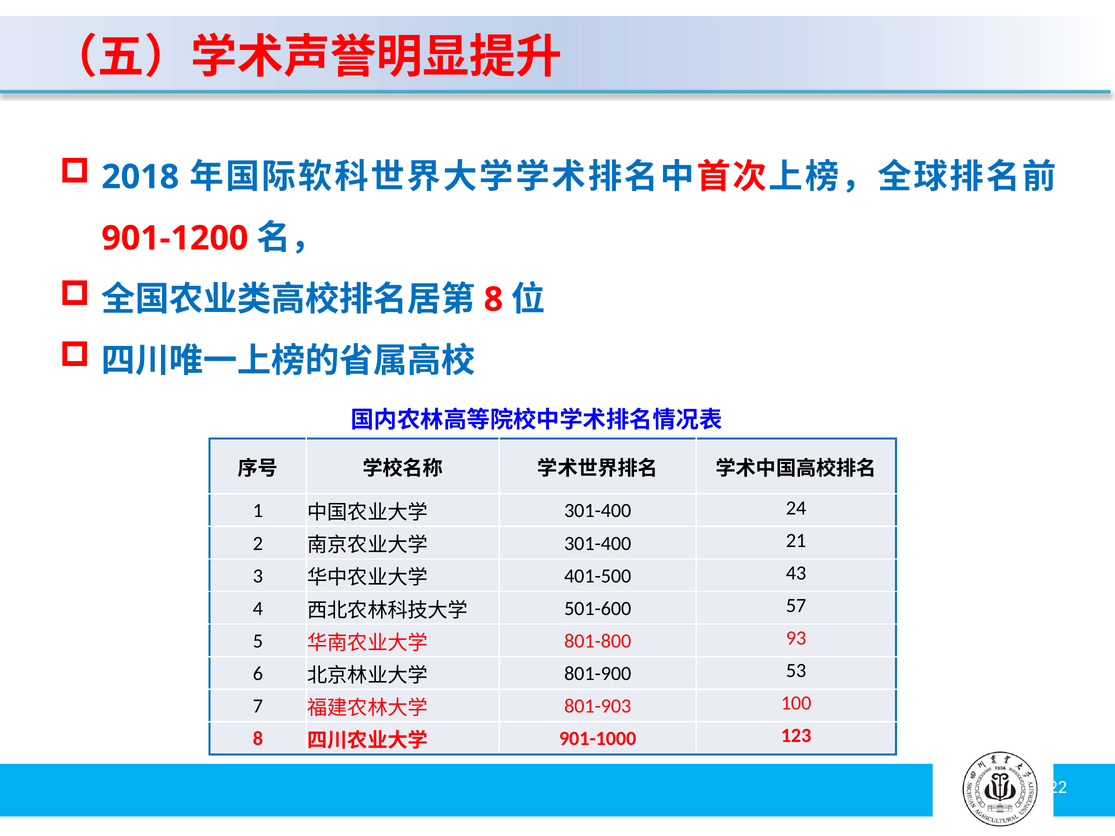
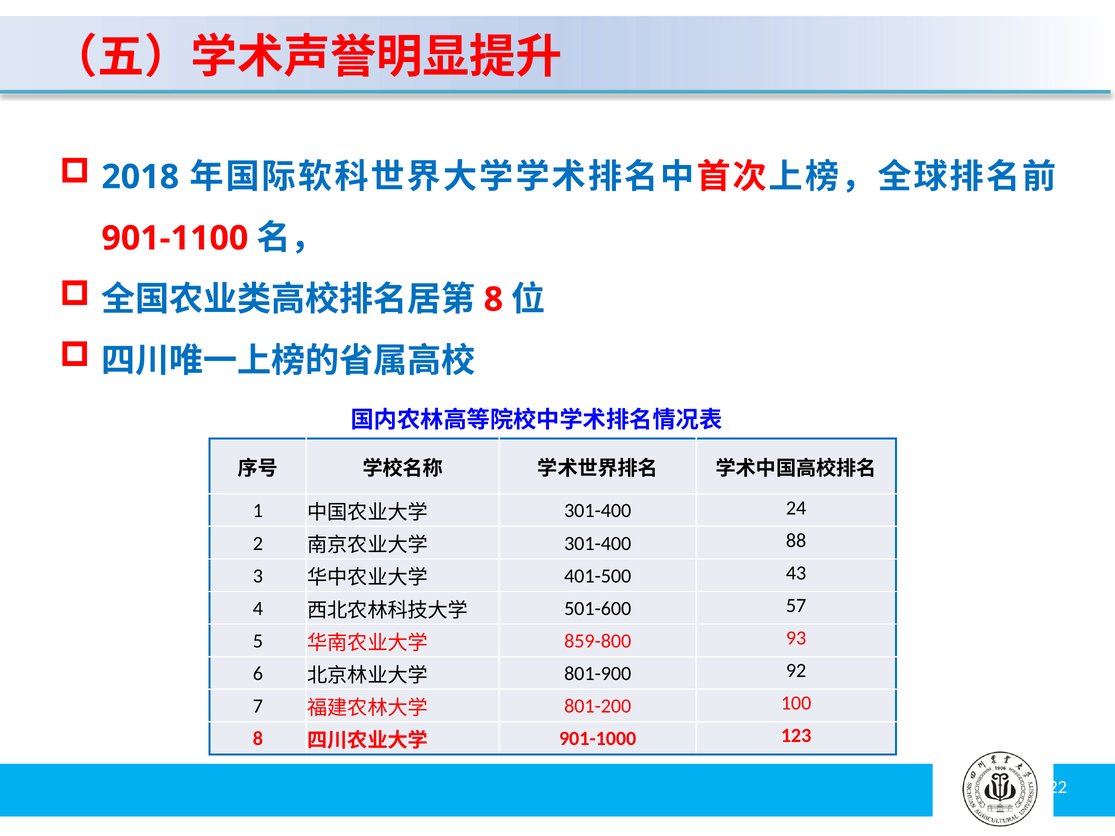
901-1200: 901-1200 -> 901-1100
21: 21 -> 88
801-800: 801-800 -> 859-800
53: 53 -> 92
801-903: 801-903 -> 801-200
